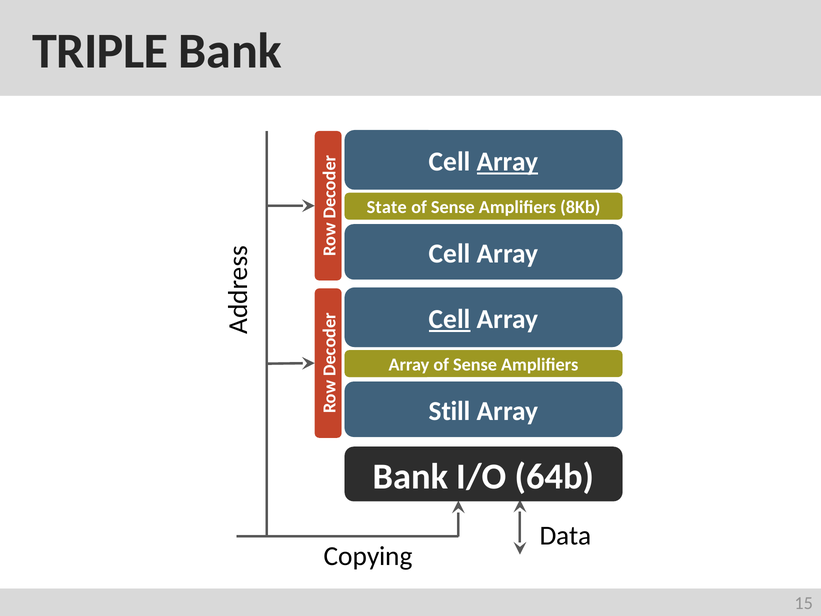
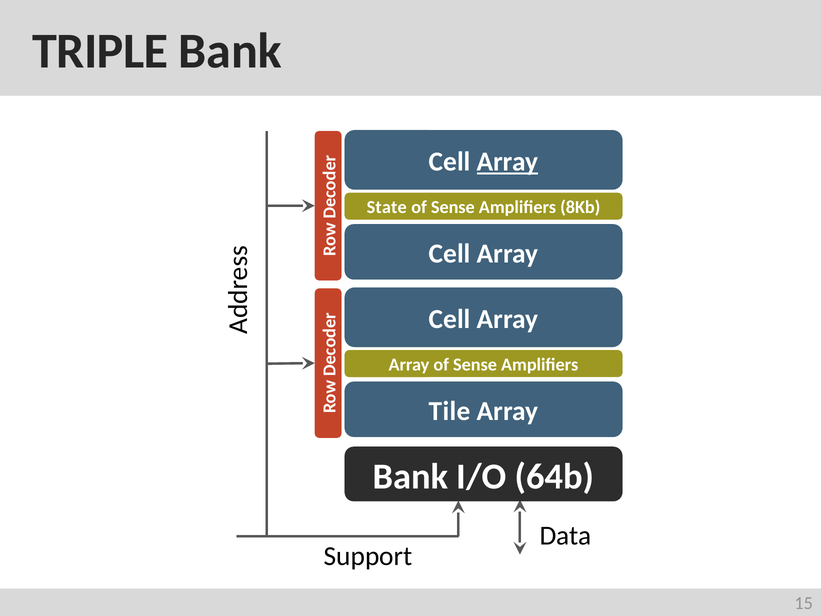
Cell at (450, 319) underline: present -> none
Still: Still -> Tile
Copying: Copying -> Support
